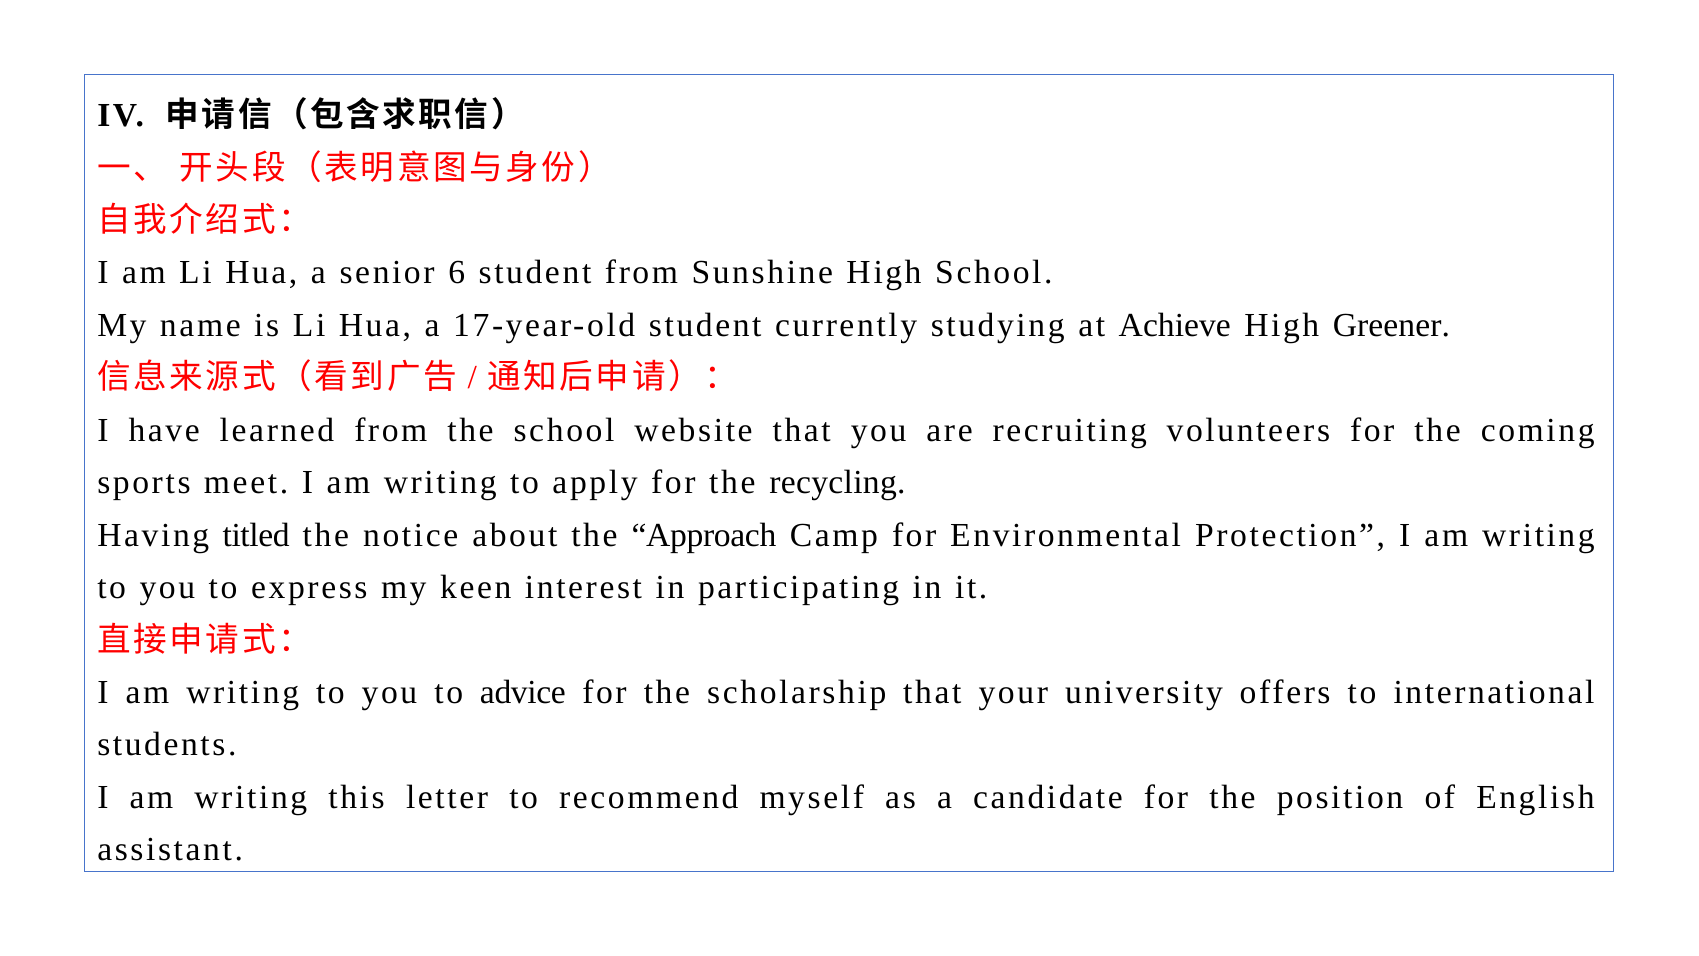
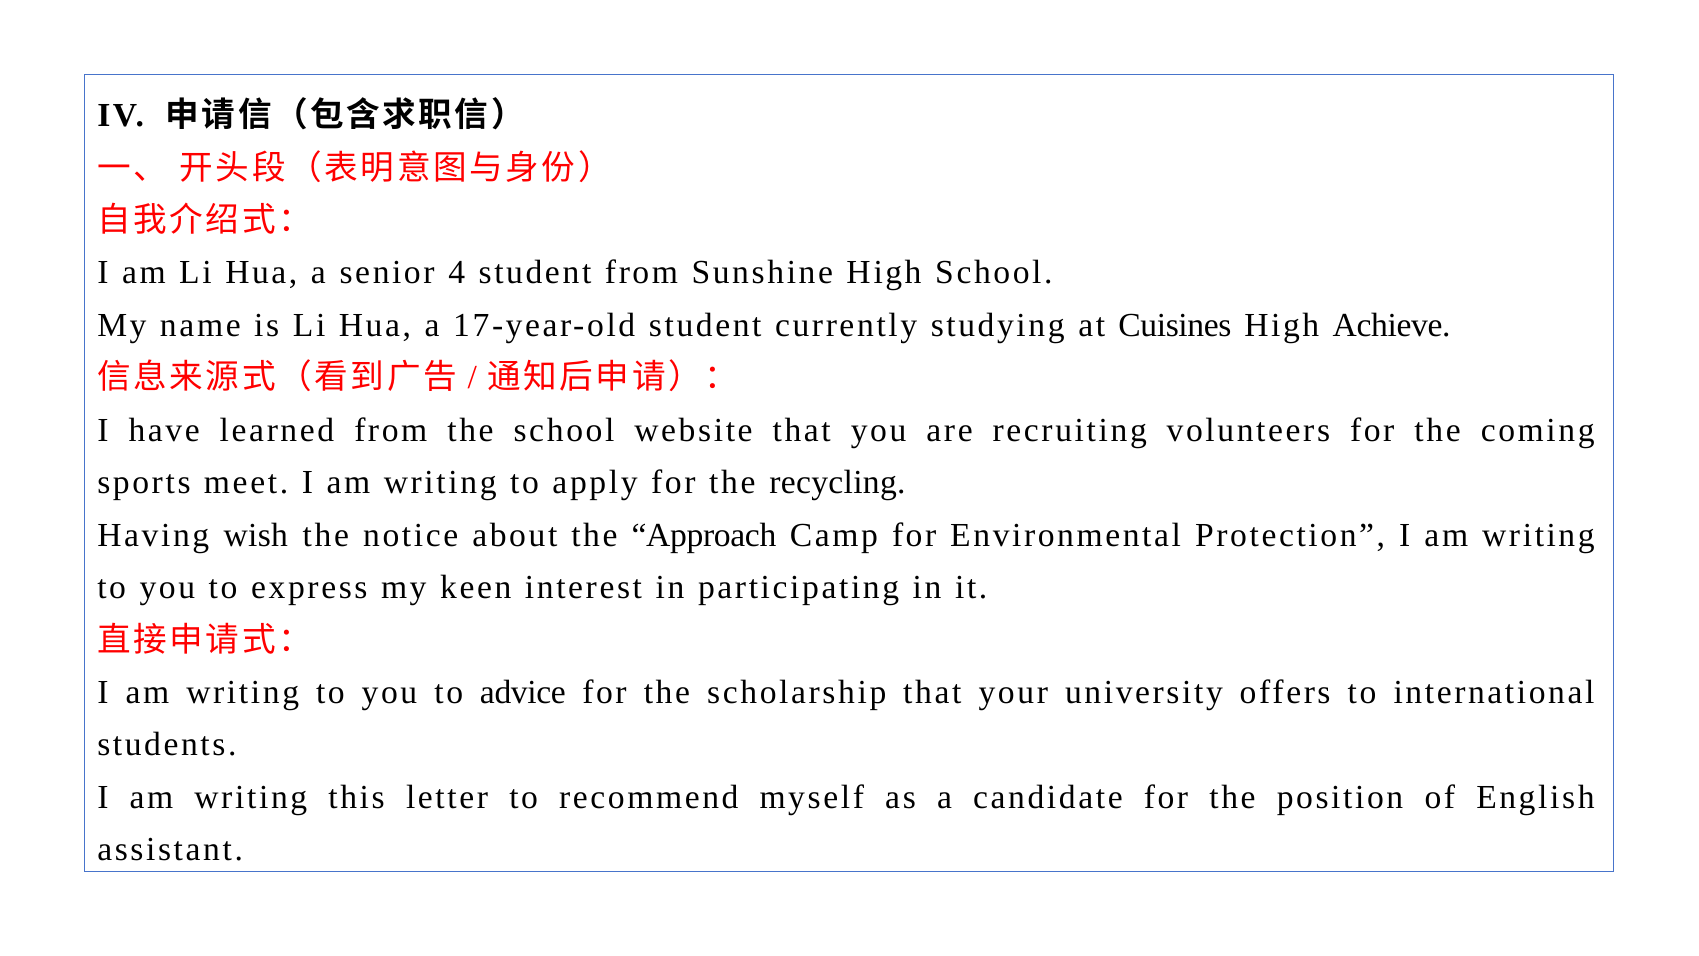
6: 6 -> 4
Achieve: Achieve -> Cuisines
Greener: Greener -> Achieve
titled: titled -> wish
